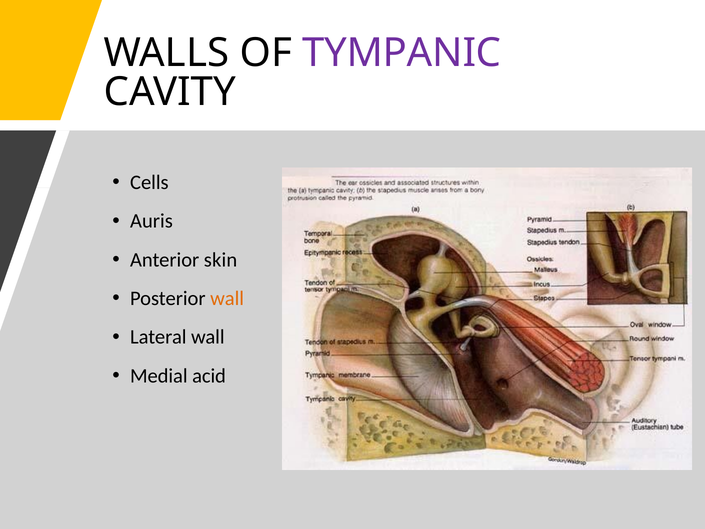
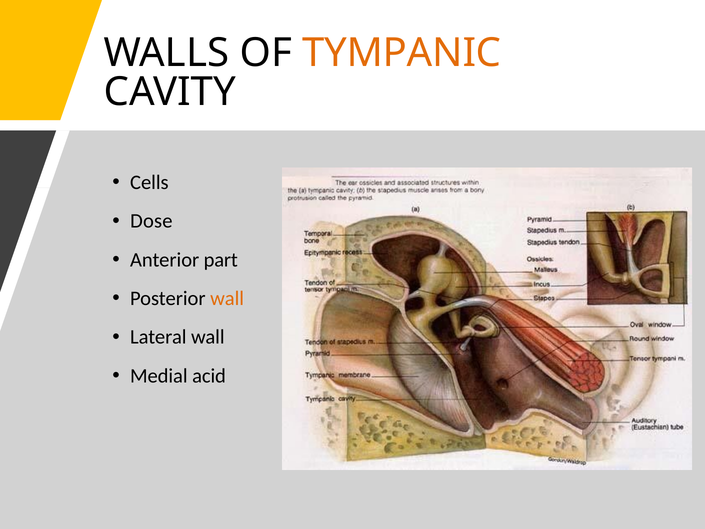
TYMPANIC colour: purple -> orange
Auris: Auris -> Dose
skin: skin -> part
